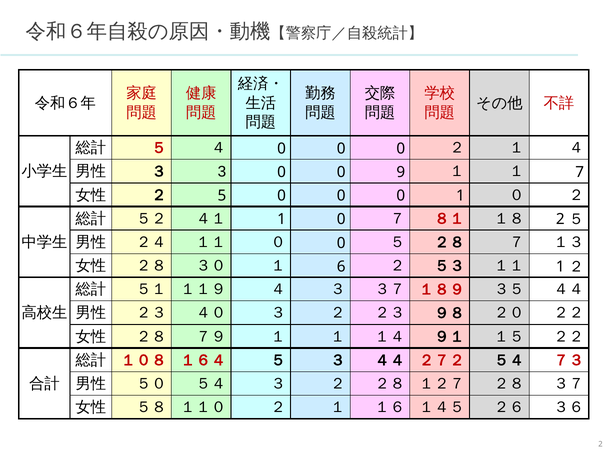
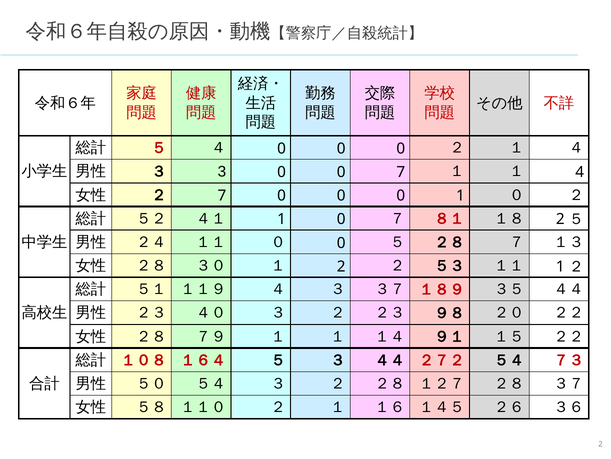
0 9: 9 -> 7
7: 7 -> 4
２ 5: 5 -> 7
１ 6: 6 -> 2
